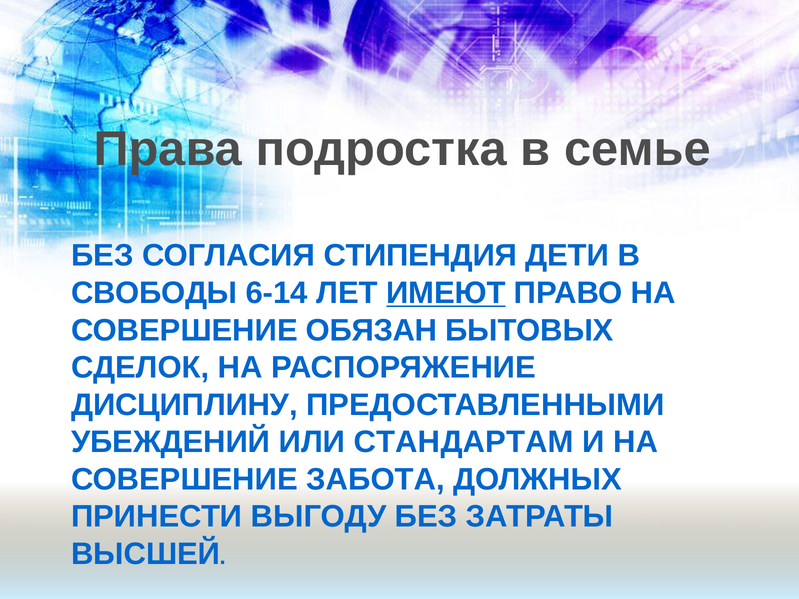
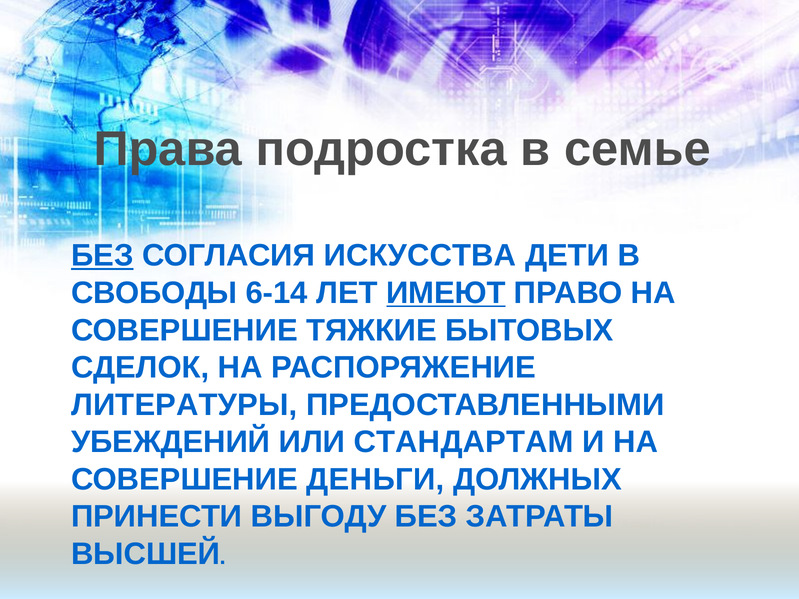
БЕЗ at (102, 256) underline: none -> present
СТИПЕНДИЯ: СТИПЕНДИЯ -> ИСКУССТВА
ОБЯЗАН: ОБЯЗАН -> ТЯЖКИЕ
ДИСЦИПЛИНУ: ДИСЦИПЛИНУ -> ЛИТЕРАТУРЫ
ЗАБОТА: ЗАБОТА -> ДЕНЬГИ
